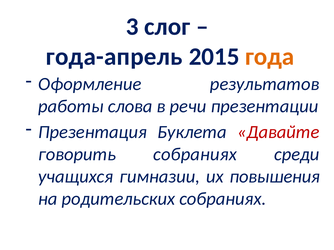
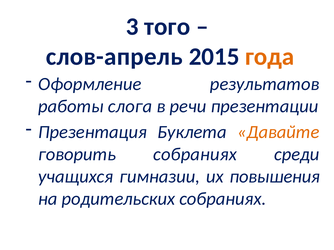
слог: слог -> того
года-апрель: года-апрель -> слов-апрель
слова: слова -> слога
Давайте colour: red -> orange
